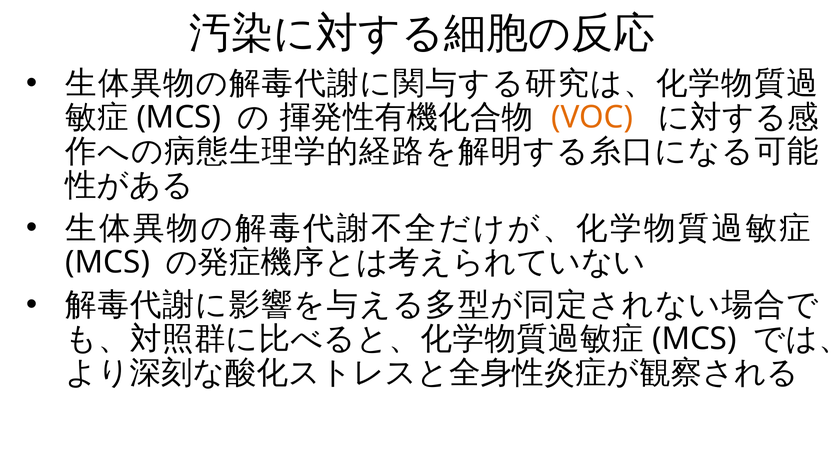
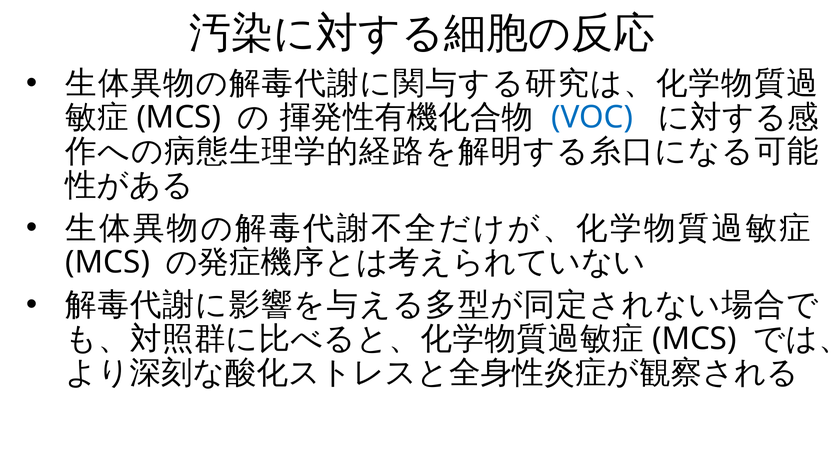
VOC colour: orange -> blue
